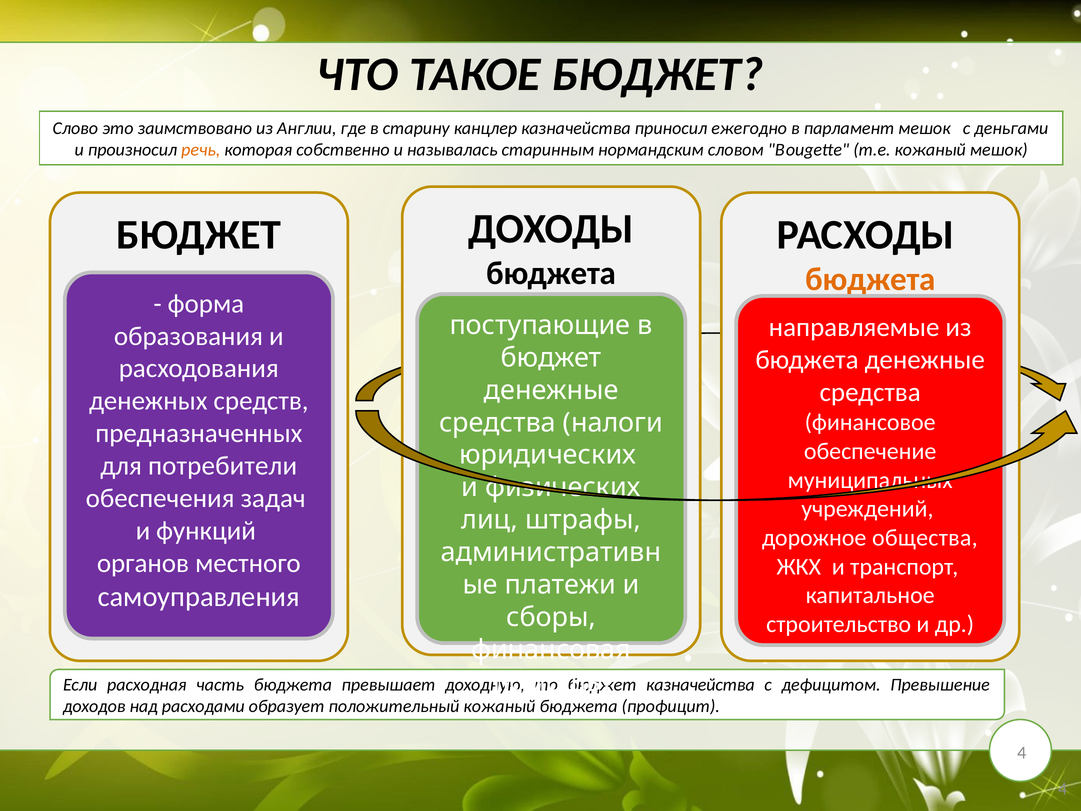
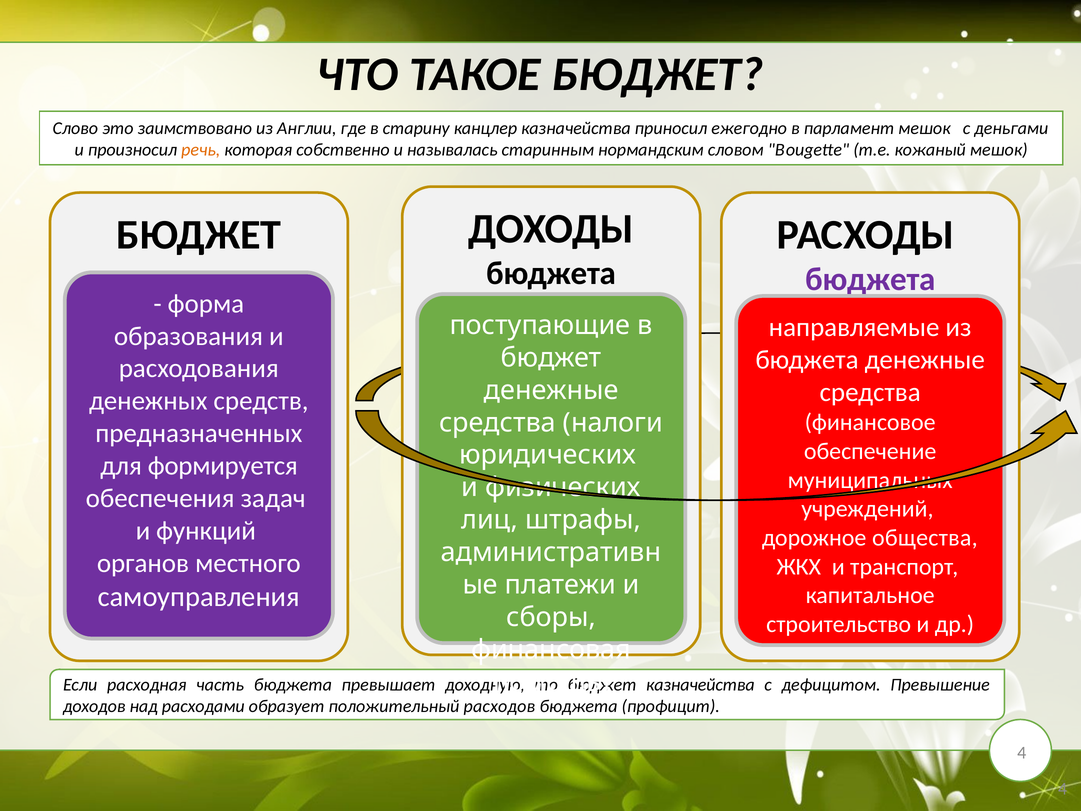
бюджета at (870, 279) colour: orange -> purple
потребители: потребители -> формируется
положительный кожаный: кожаный -> расходов
